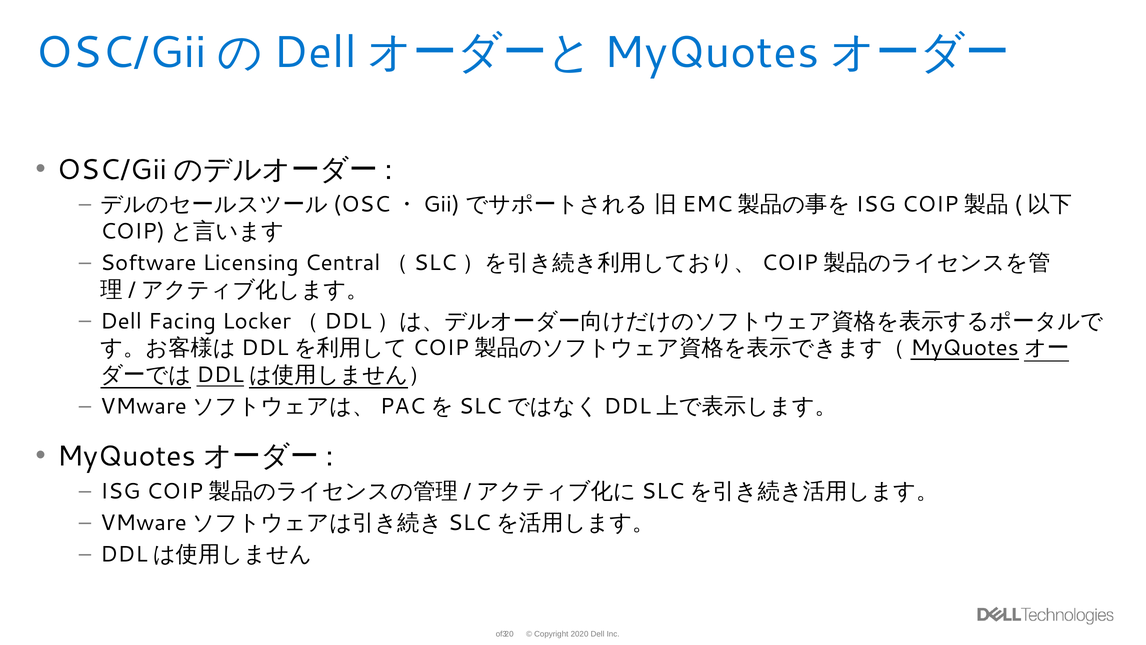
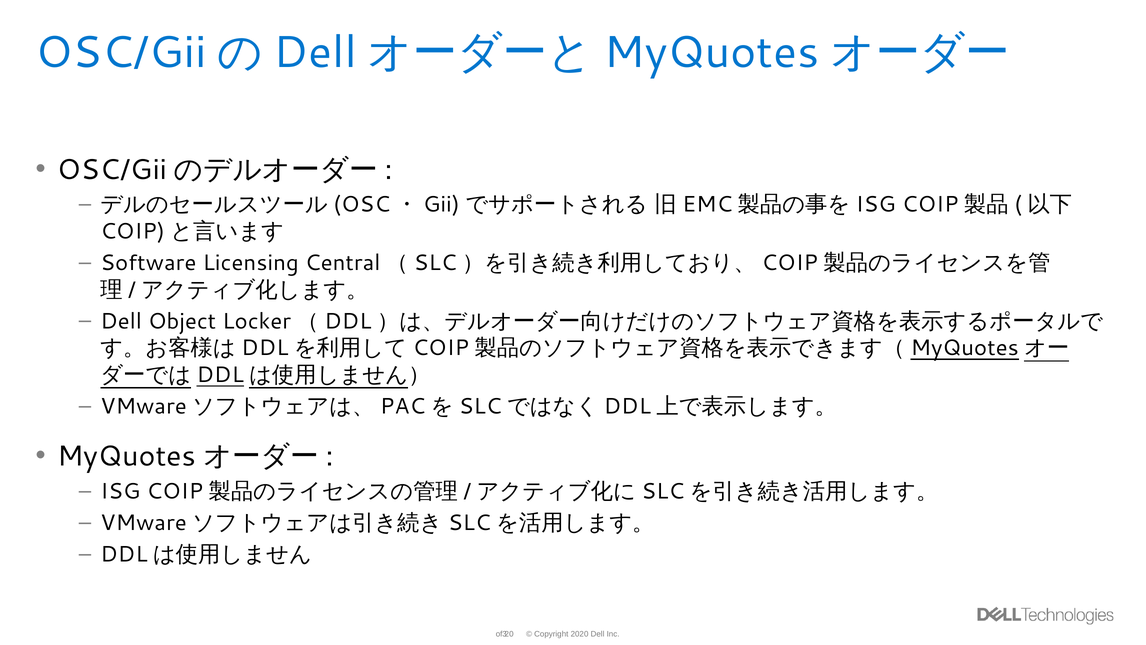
Facing: Facing -> Object
